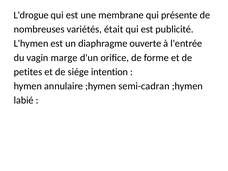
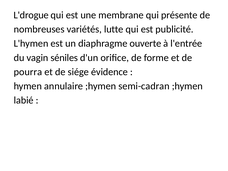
était: était -> lutte
marge: marge -> séniles
petites: petites -> pourra
intention: intention -> évidence
